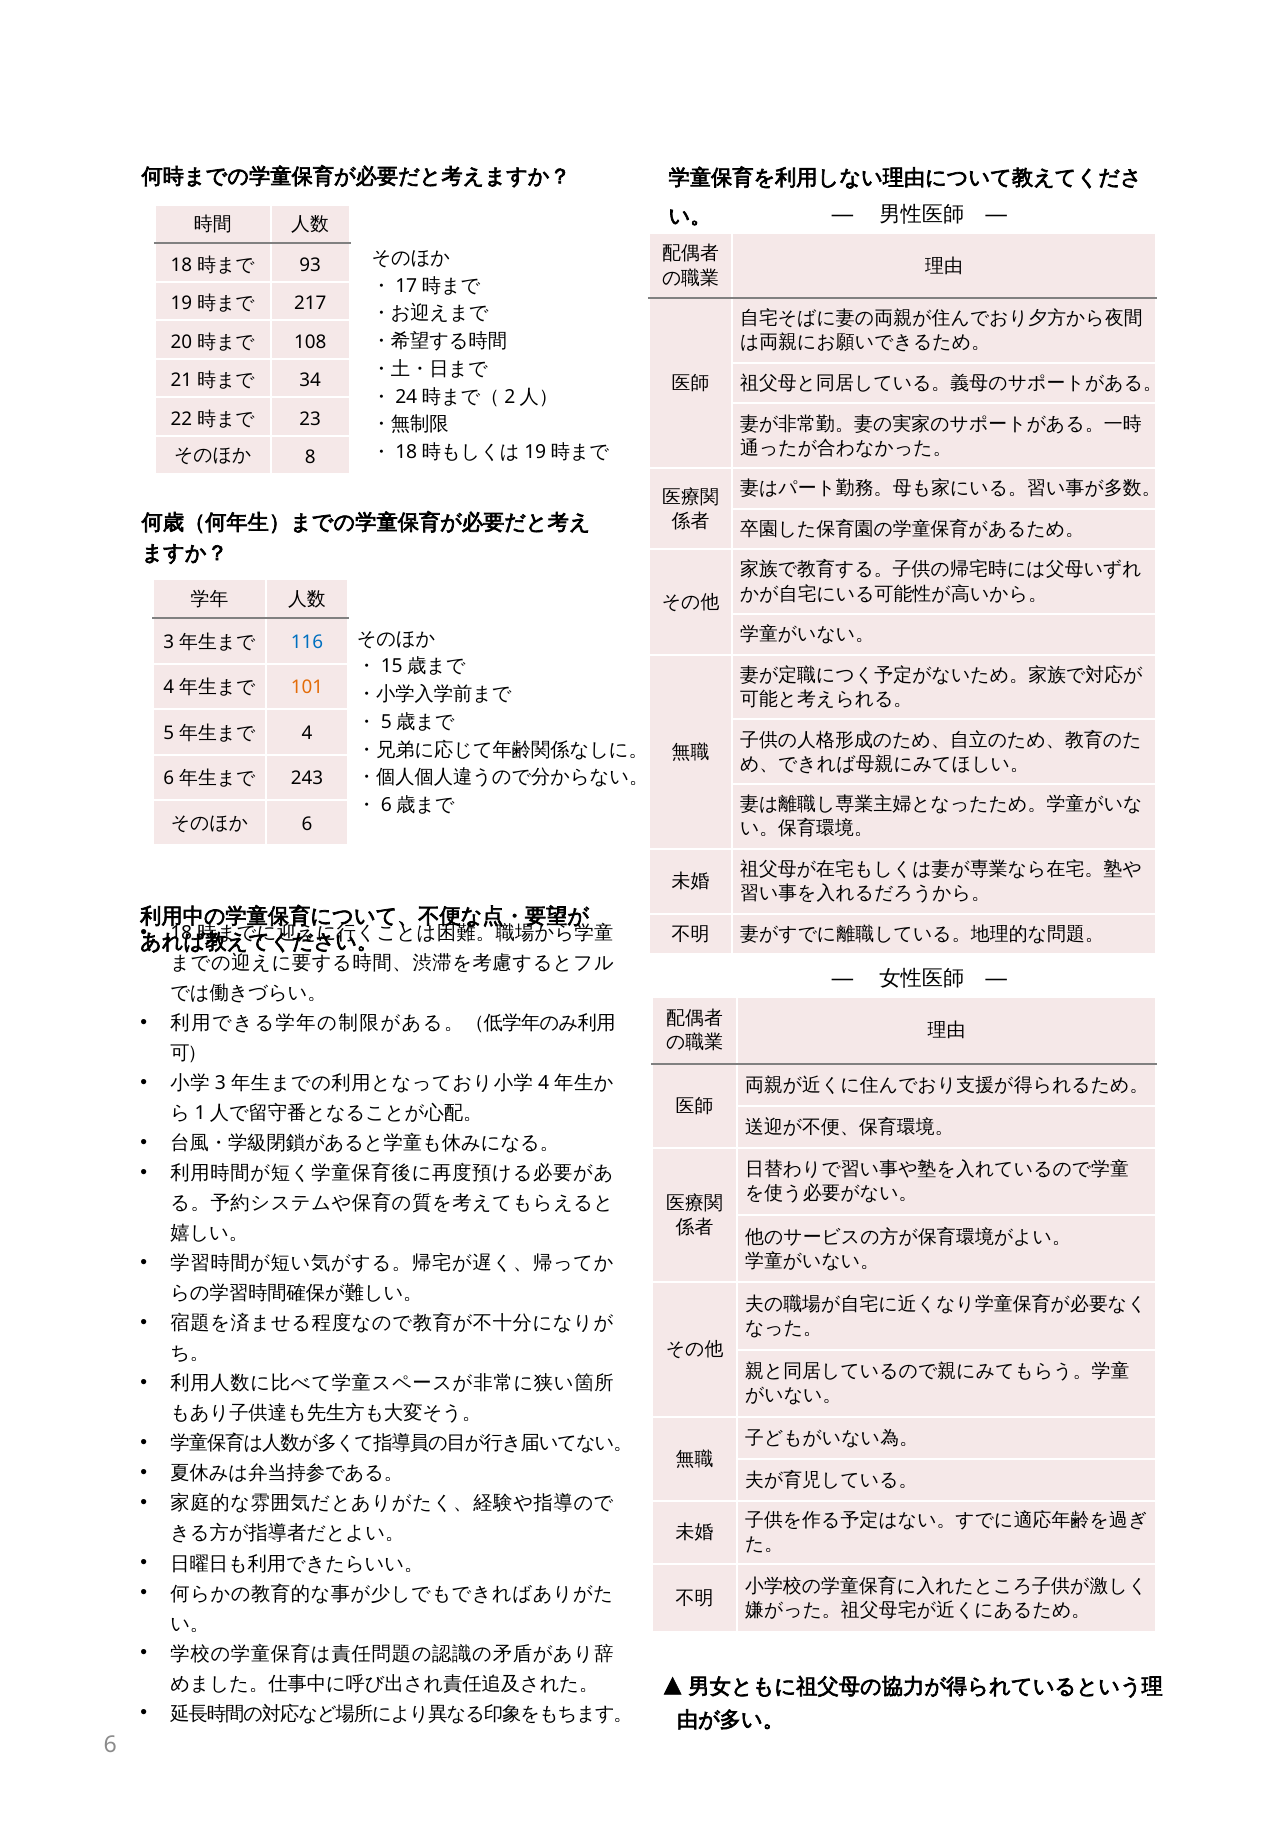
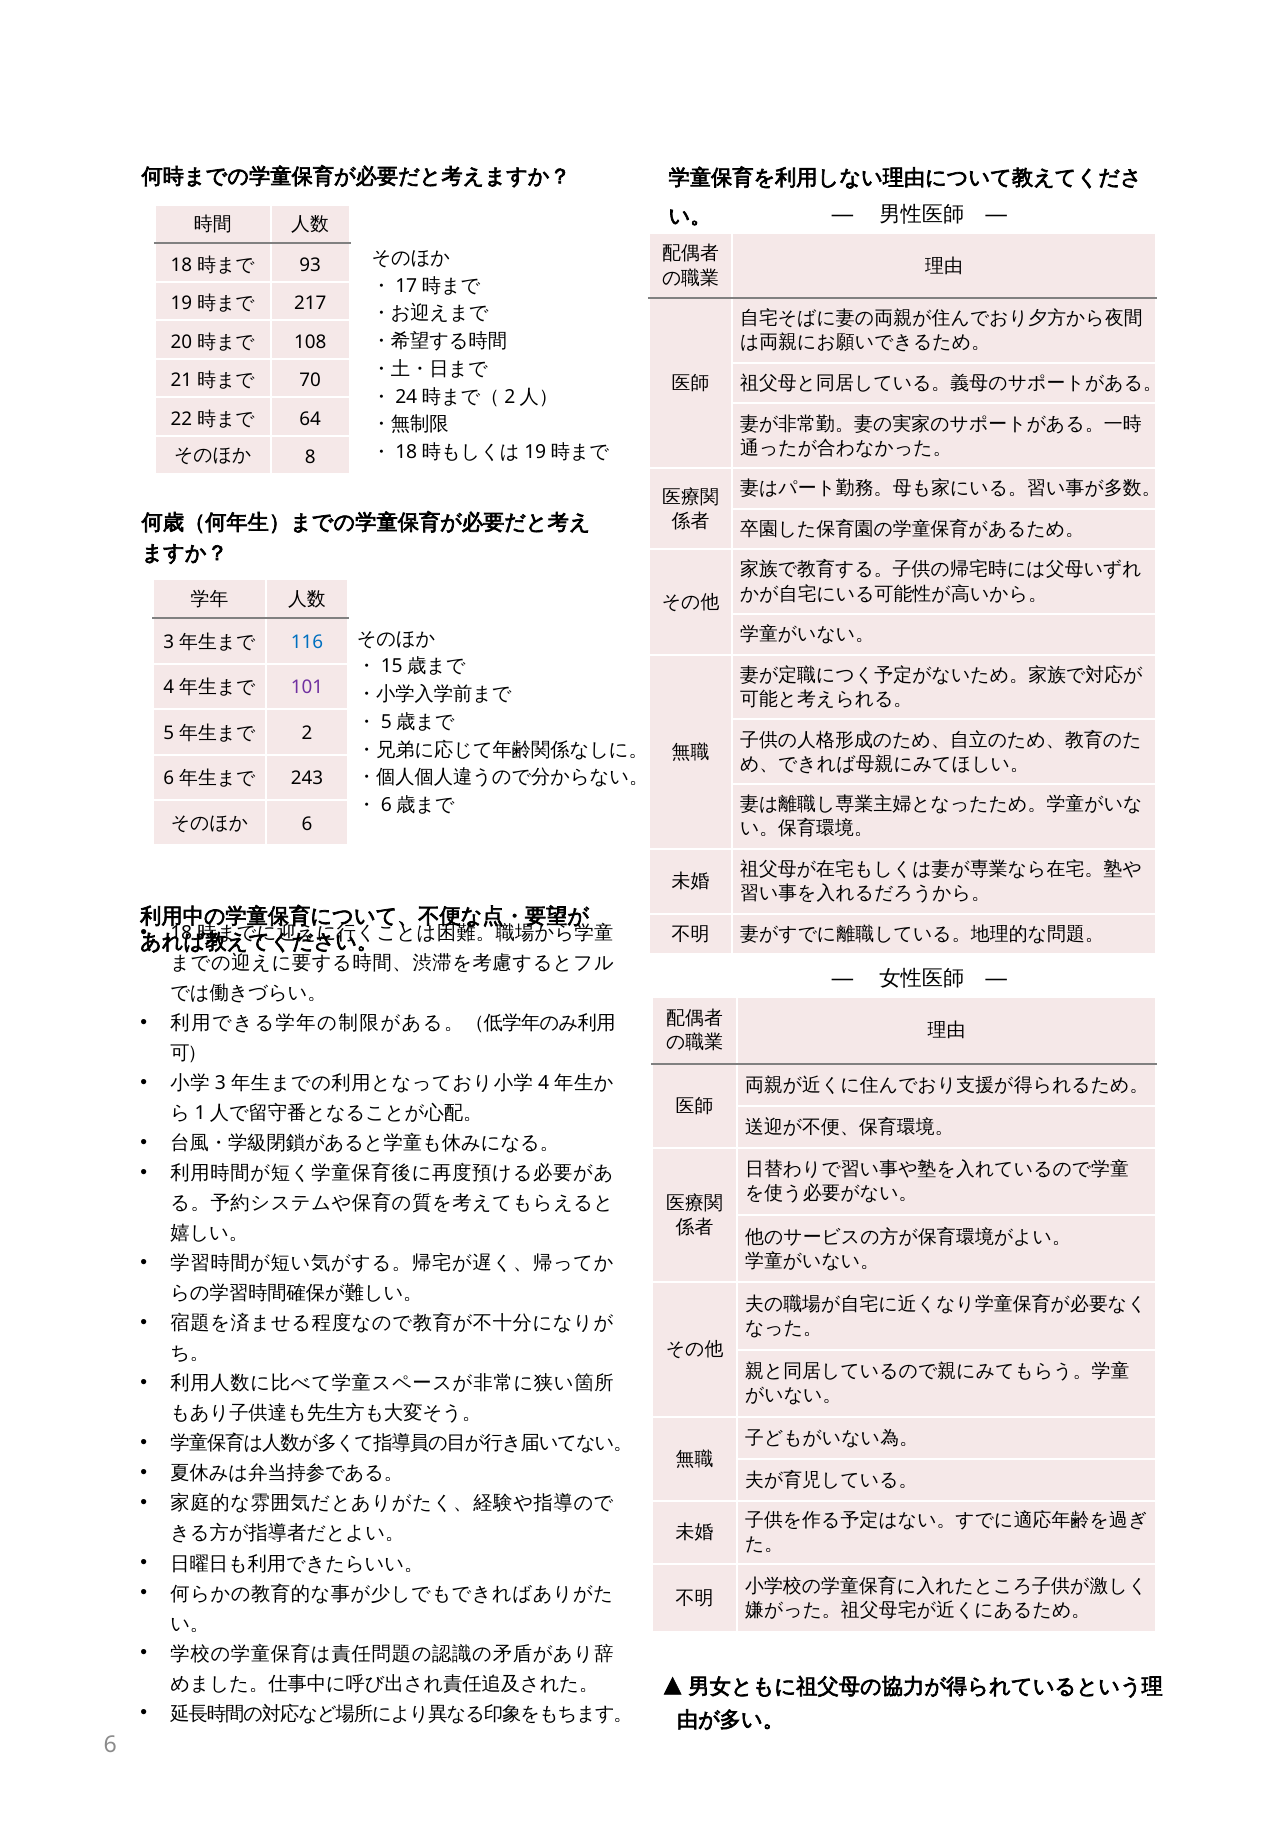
34: 34 -> 70
23: 23 -> 64
101 colour: orange -> purple
4 at (307, 733): 4 -> 2
